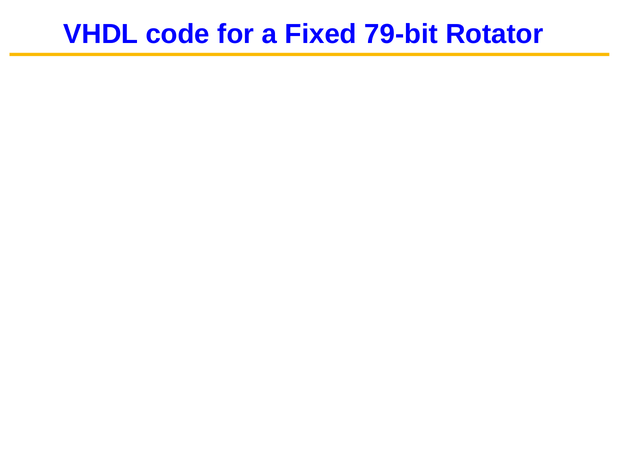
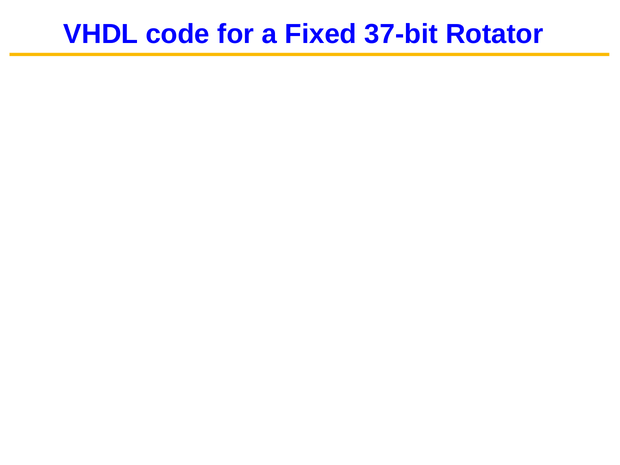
79-bit: 79-bit -> 37-bit
